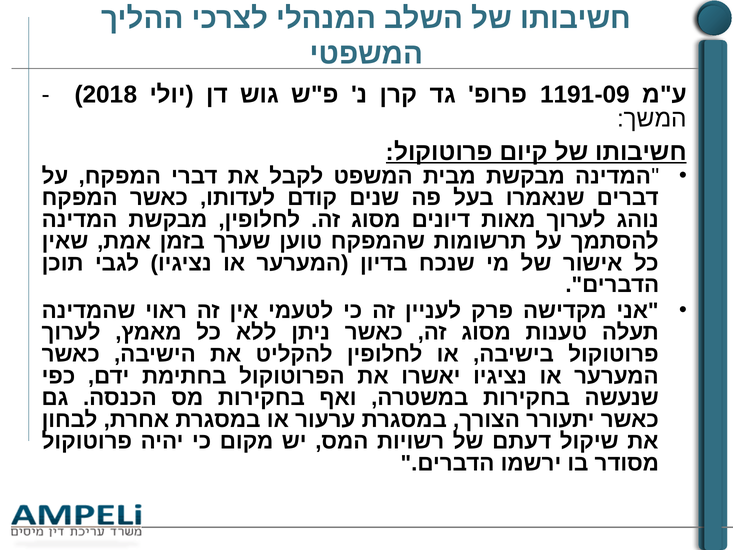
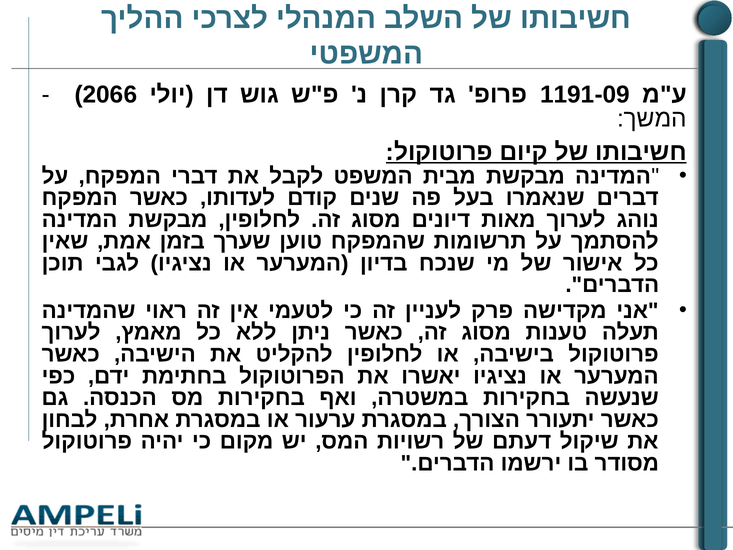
2018: 2018 -> 2066
